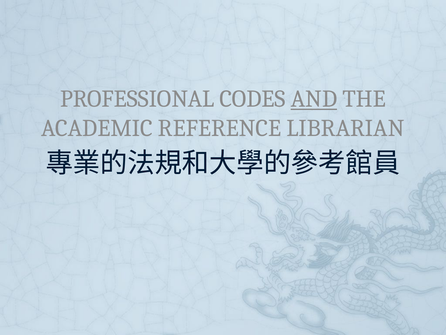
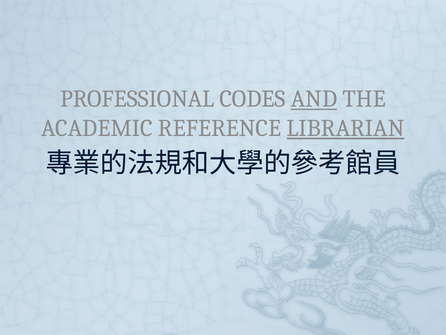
LIBRARIAN underline: none -> present
